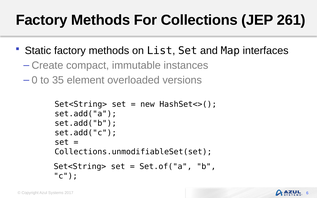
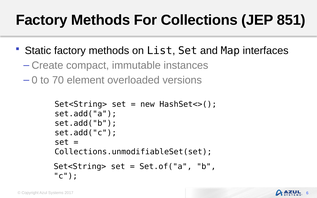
261: 261 -> 851
35: 35 -> 70
